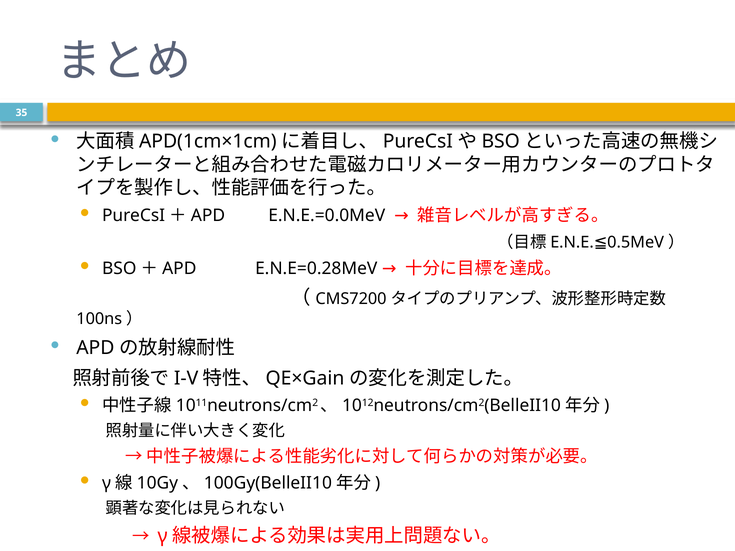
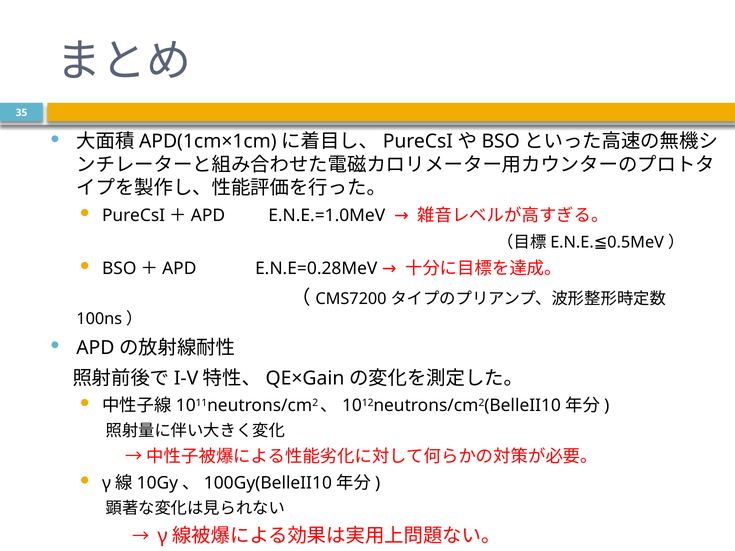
E.N.E.=0.0MeV: E.N.E.=0.0MeV -> E.N.E.=1.0MeV
